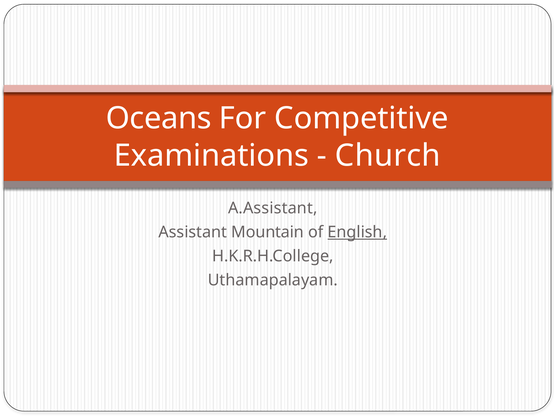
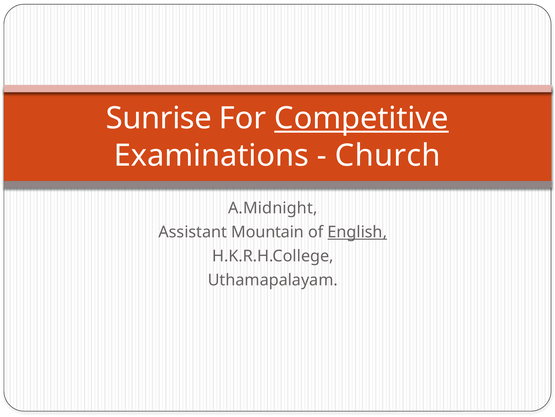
Oceans: Oceans -> Sunrise
Competitive underline: none -> present
A.Assistant: A.Assistant -> A.Midnight
